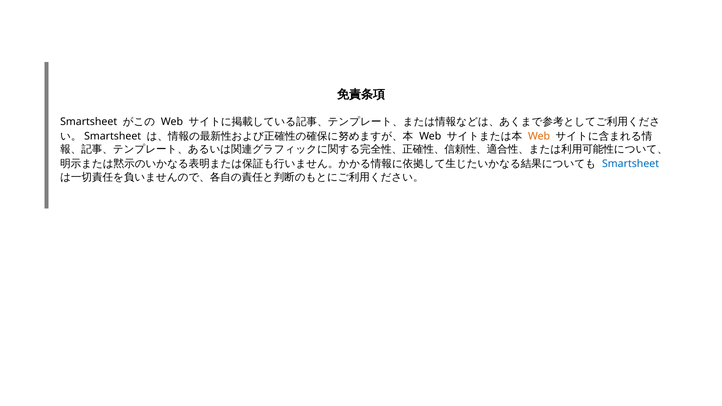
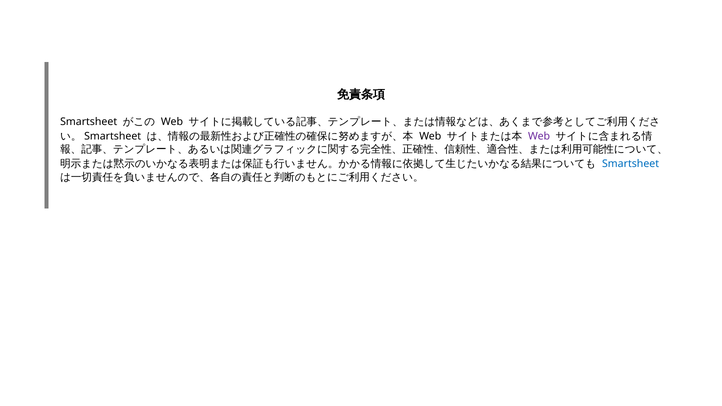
Web at (539, 136) colour: orange -> purple
